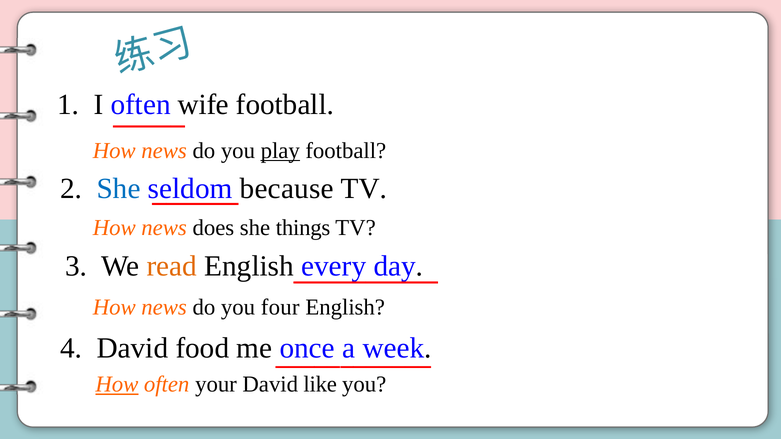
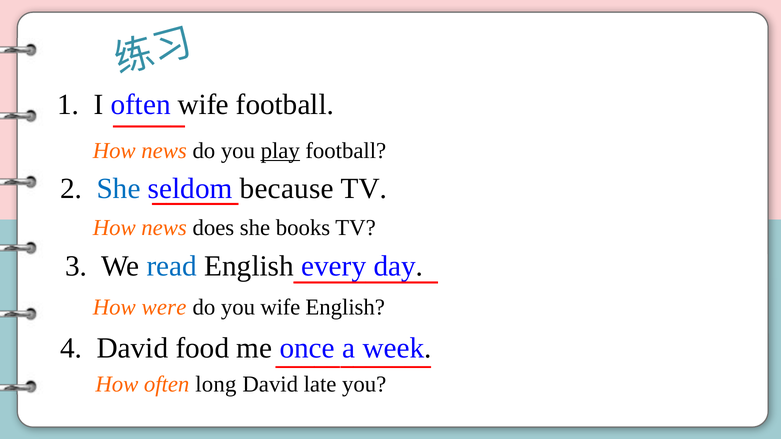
things: things -> books
read colour: orange -> blue
news at (164, 307): news -> were
you four: four -> wife
How at (117, 385) underline: present -> none
your: your -> long
like: like -> late
